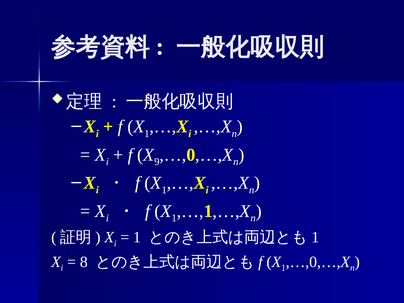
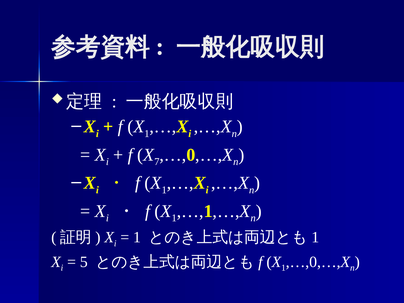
9: 9 -> 7
8: 8 -> 5
